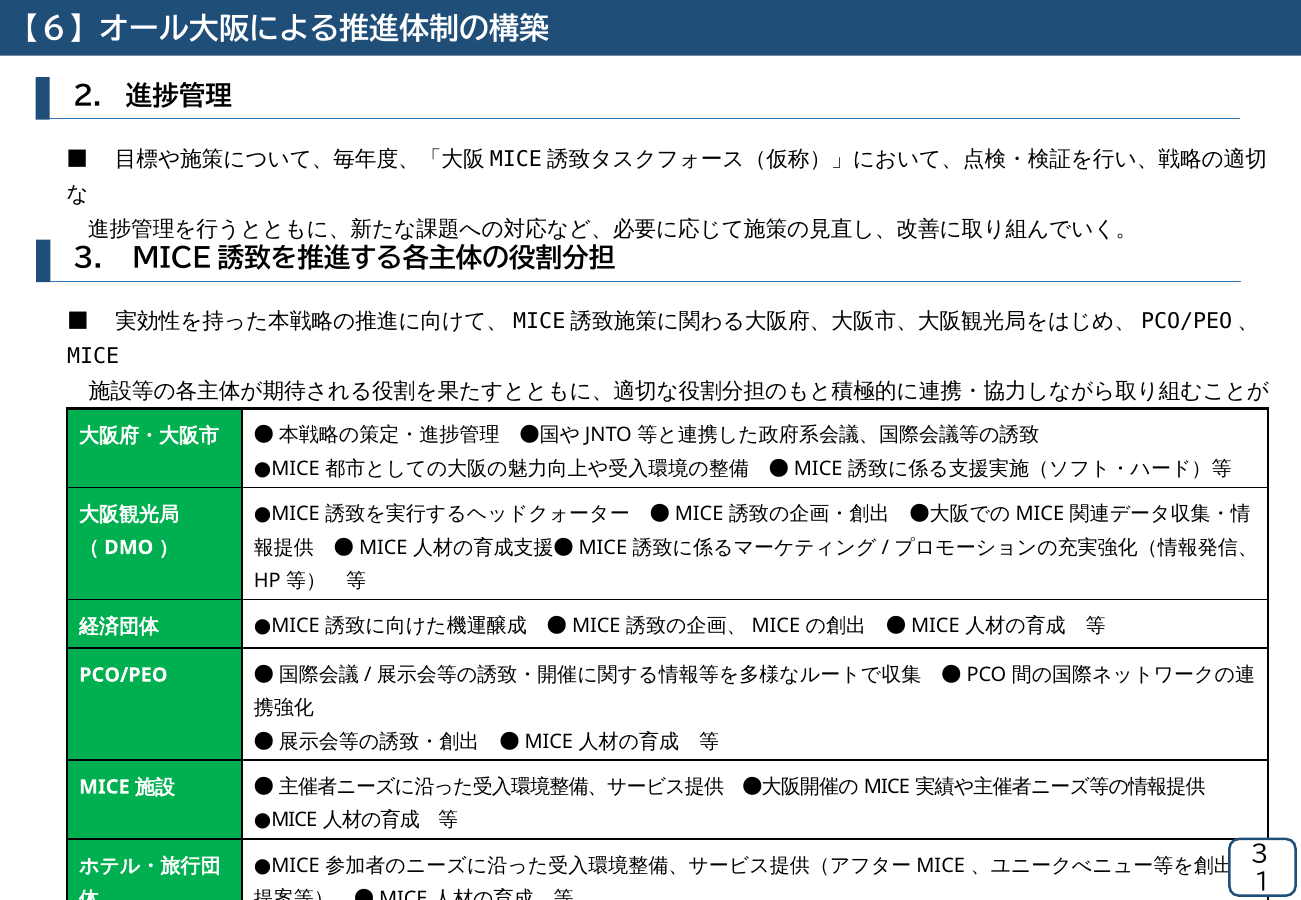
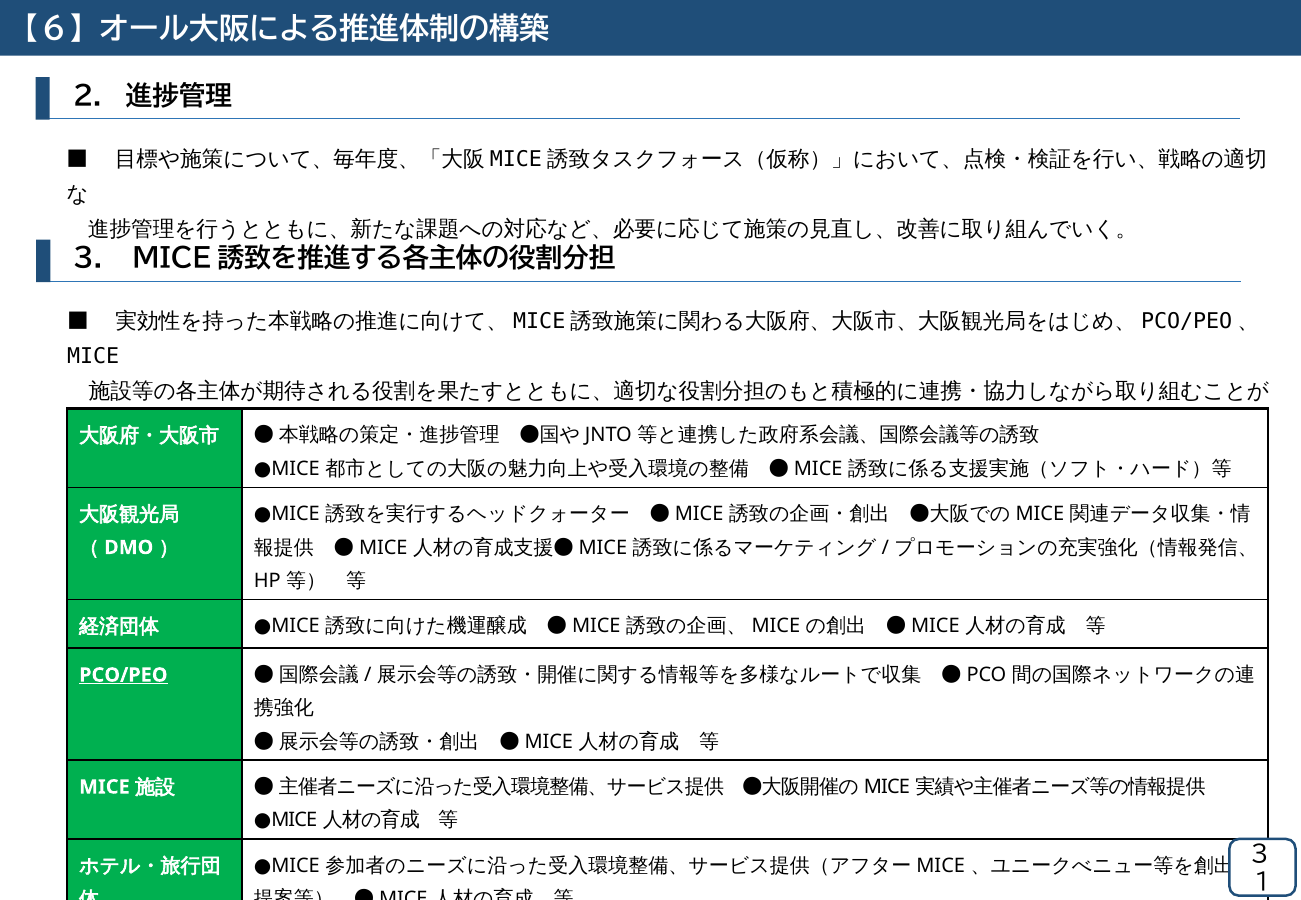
PCO/PEO underline: none -> present
